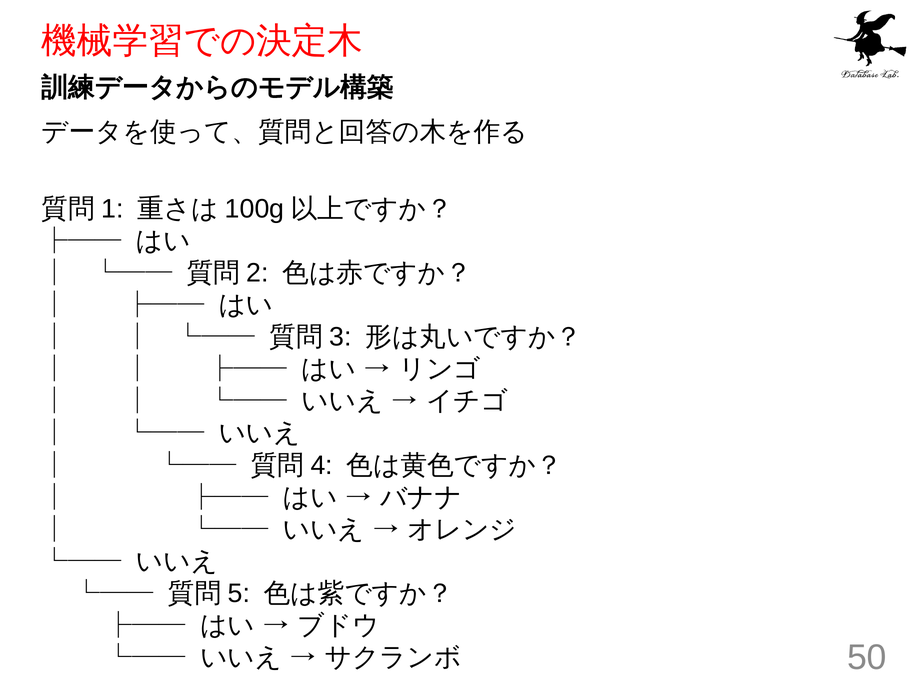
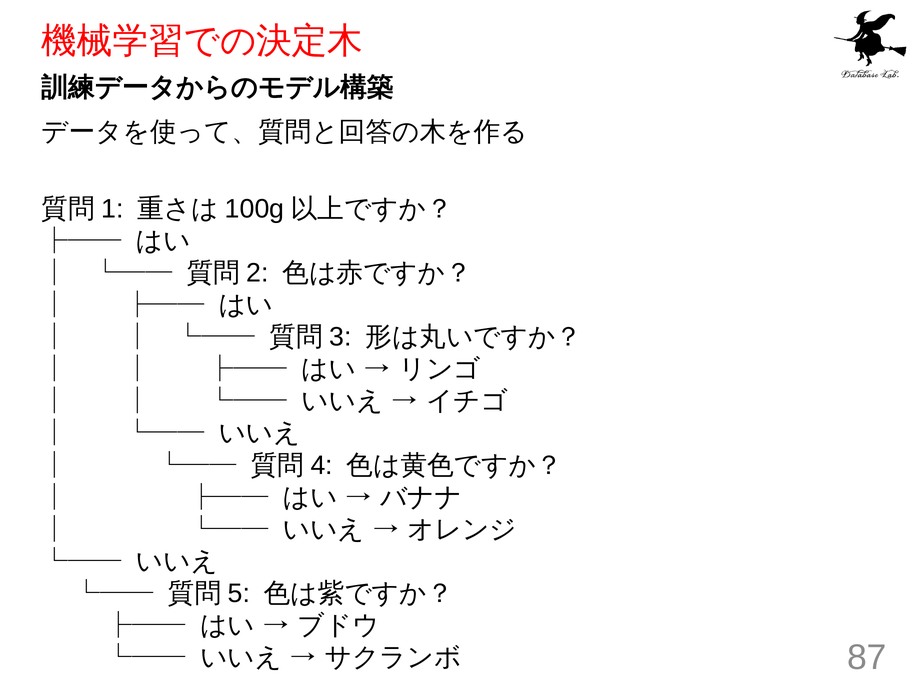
50: 50 -> 87
